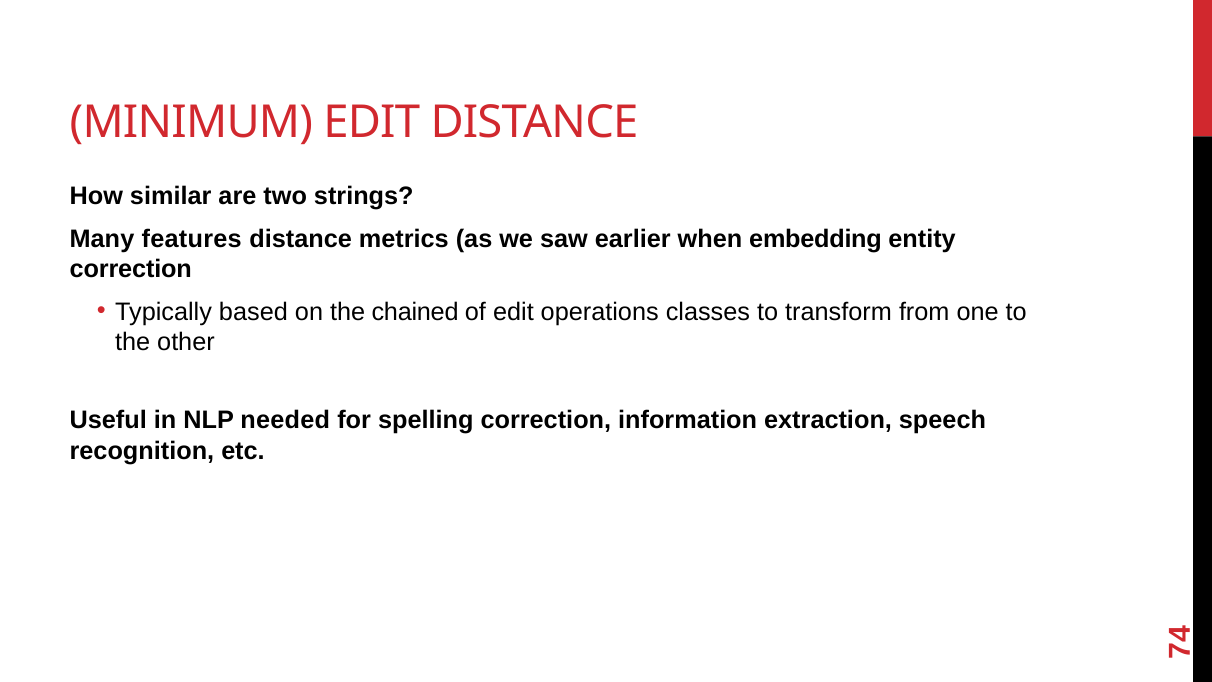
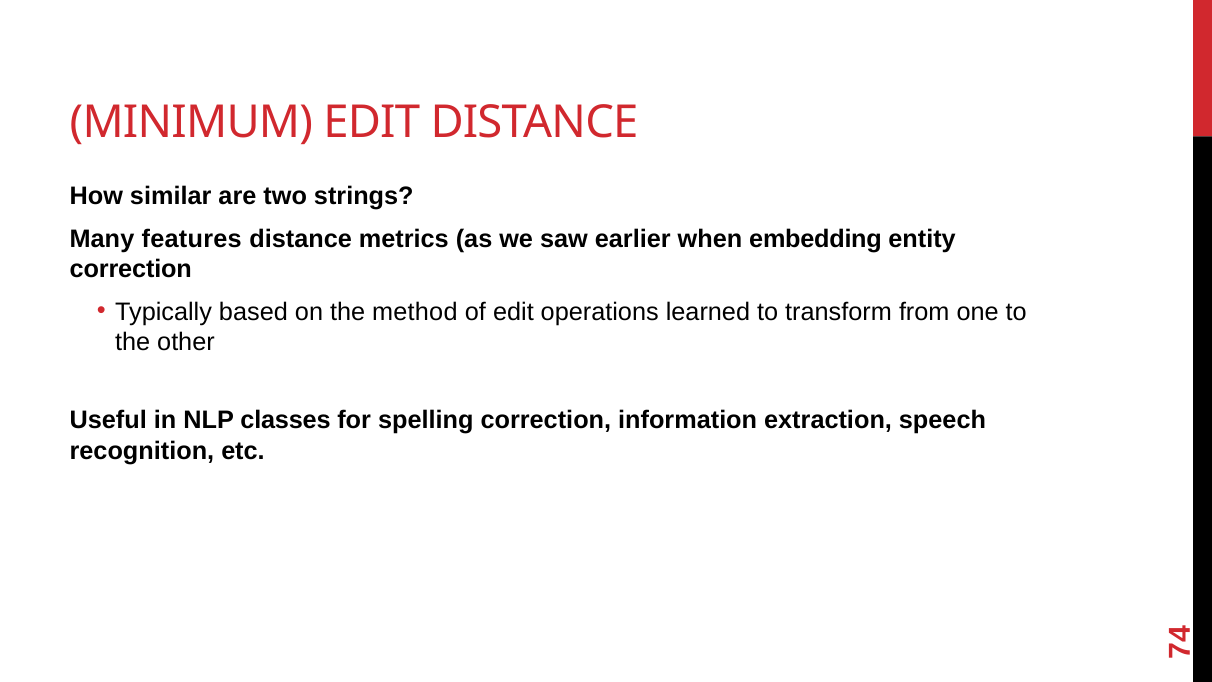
chained: chained -> method
classes: classes -> learned
needed: needed -> classes
